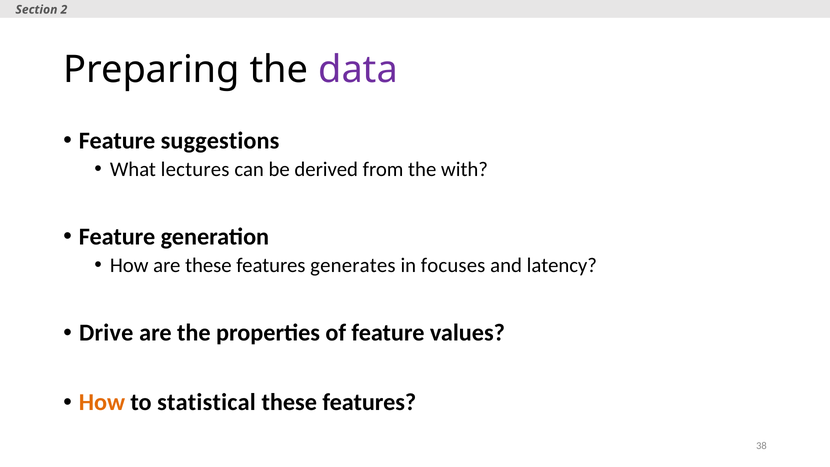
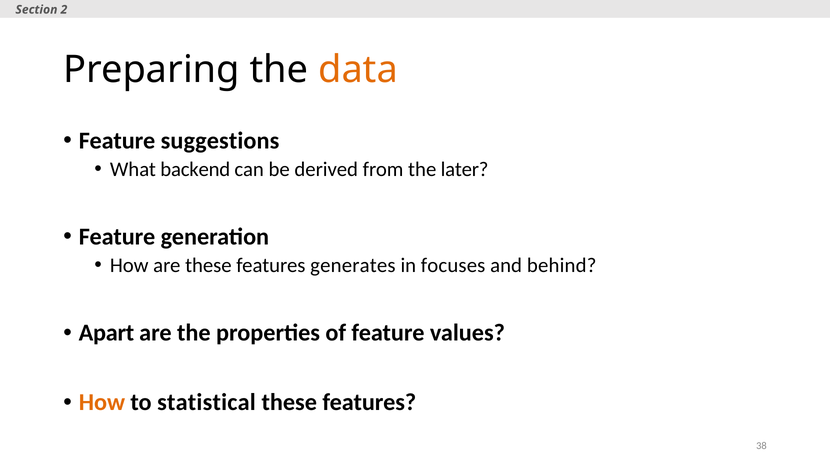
data colour: purple -> orange
lectures: lectures -> backend
with: with -> later
latency: latency -> behind
Drive: Drive -> Apart
